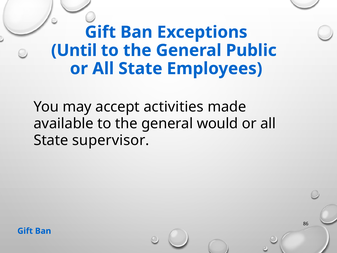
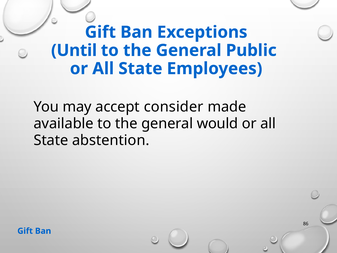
activities: activities -> consider
supervisor: supervisor -> abstention
